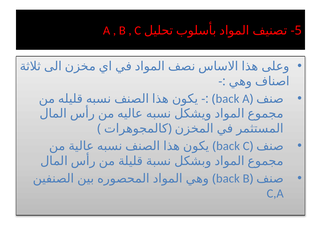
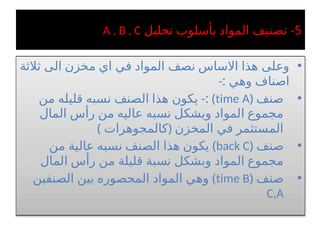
back at (227, 99): back -> time
back at (228, 178): back -> time
